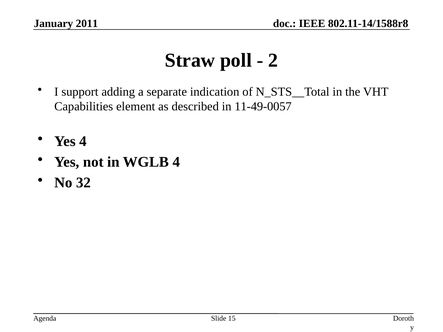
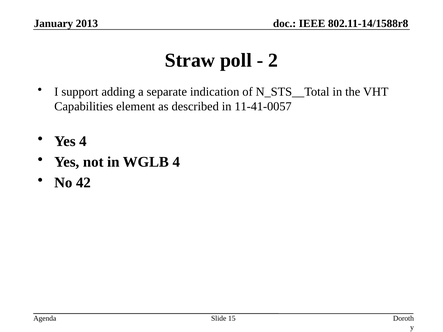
2011: 2011 -> 2013
11-49-0057: 11-49-0057 -> 11-41-0057
32: 32 -> 42
